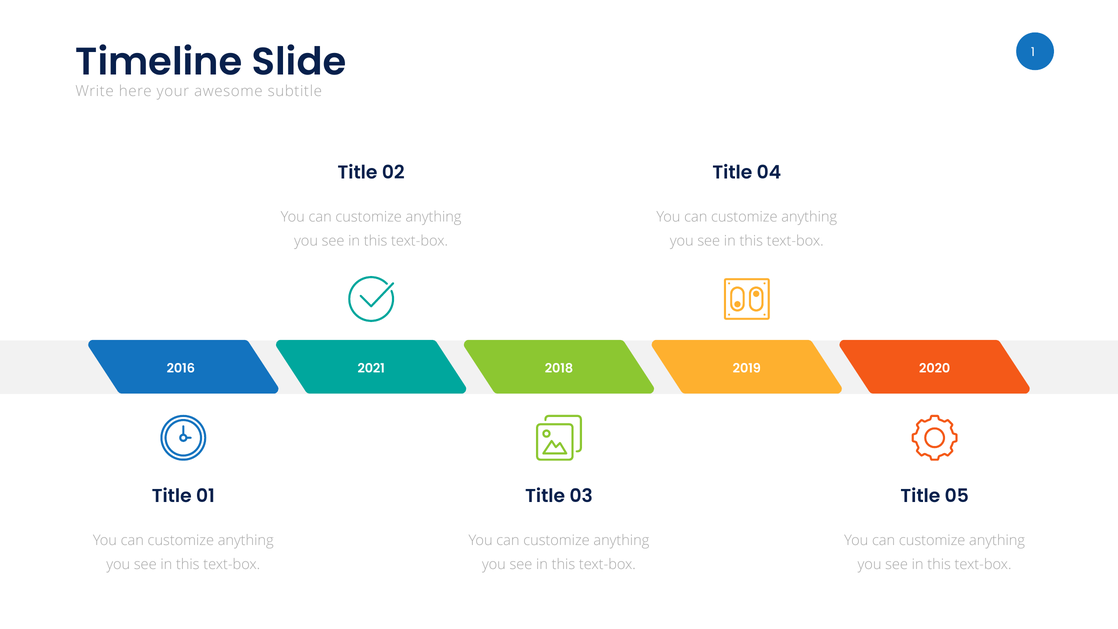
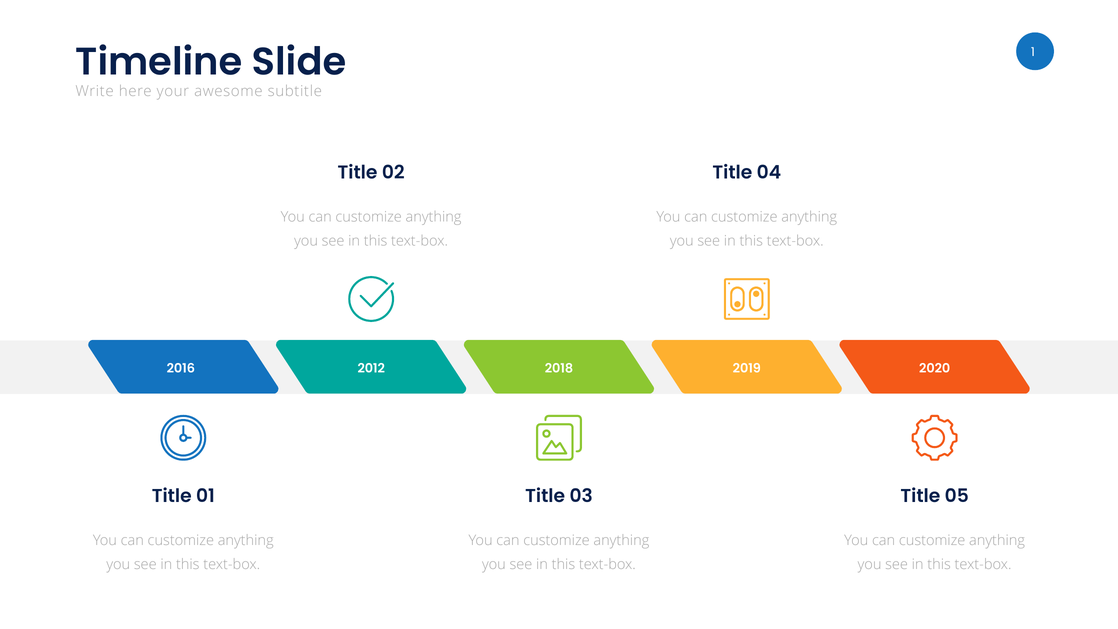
2021: 2021 -> 2012
